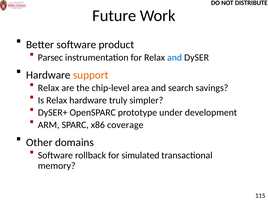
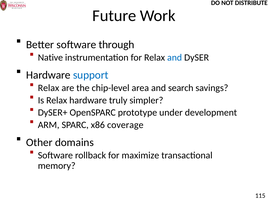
product: product -> through
Parsec: Parsec -> Native
support colour: orange -> blue
simulated: simulated -> maximize
